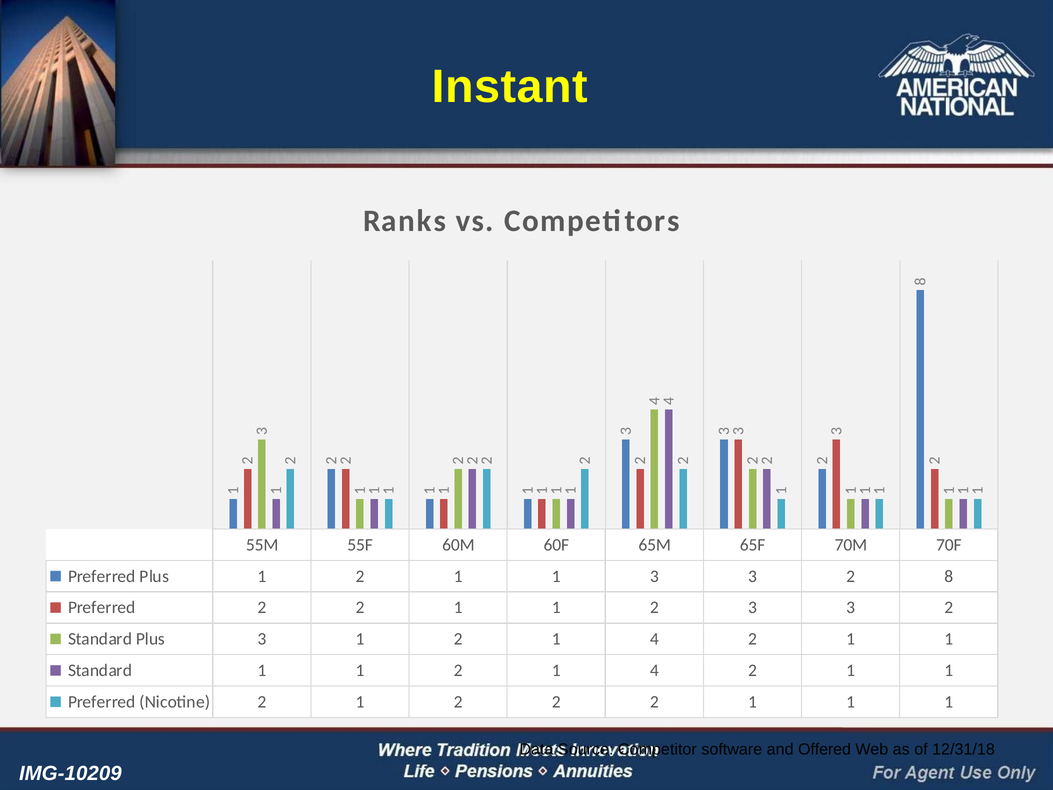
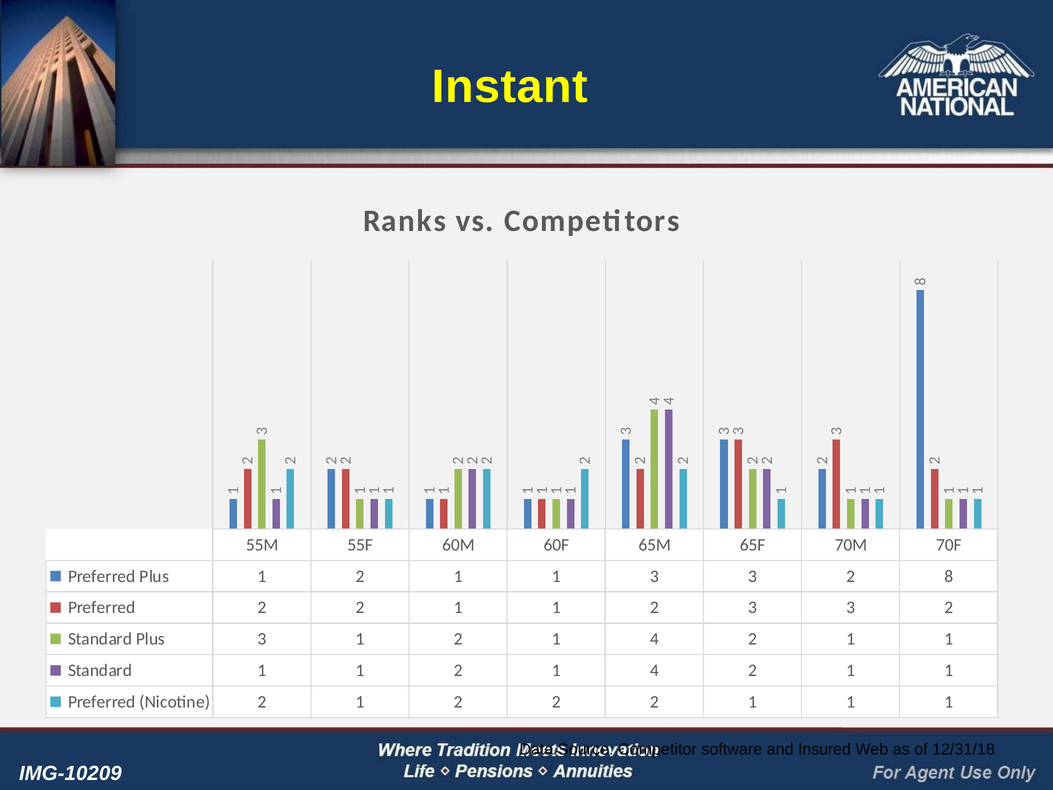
Offered: Offered -> Insured
